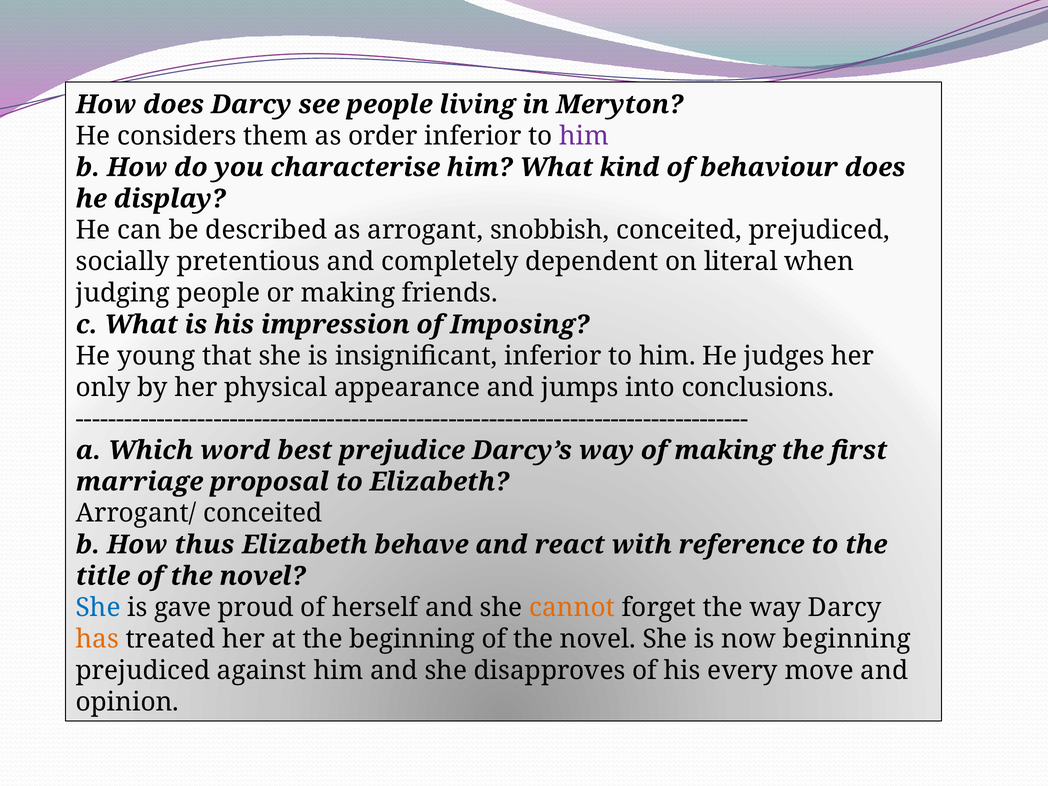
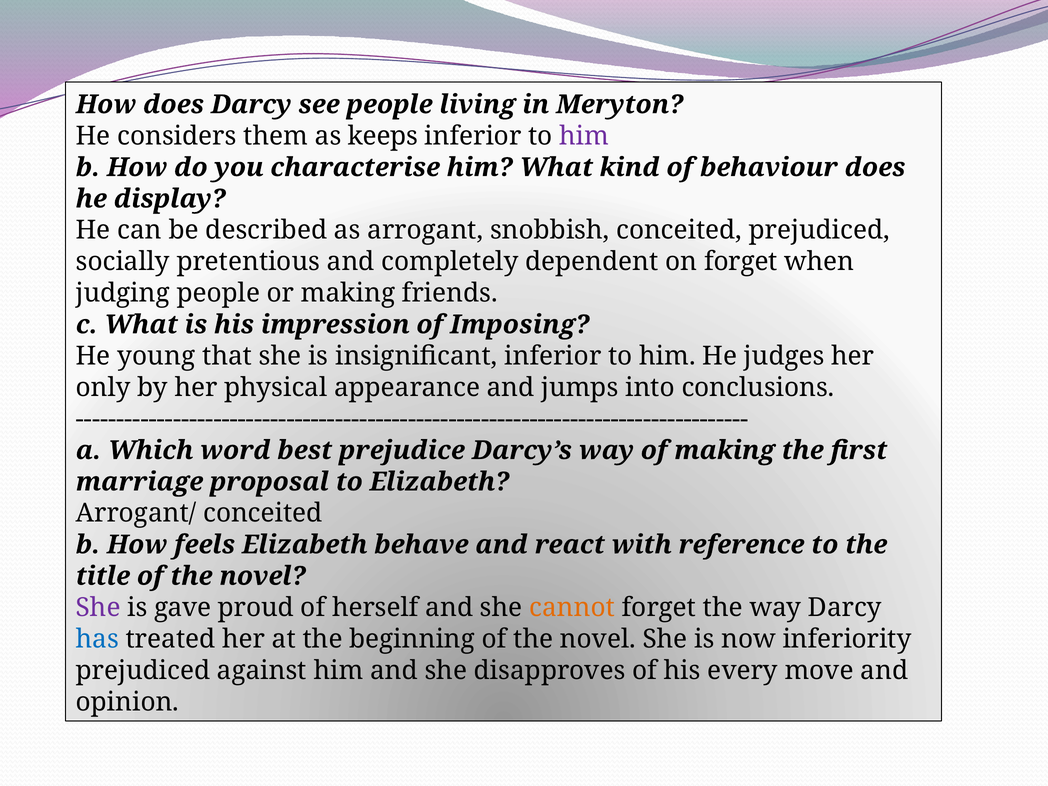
order: order -> keeps
on literal: literal -> forget
thus: thus -> feels
She at (98, 608) colour: blue -> purple
has colour: orange -> blue
now beginning: beginning -> inferiority
